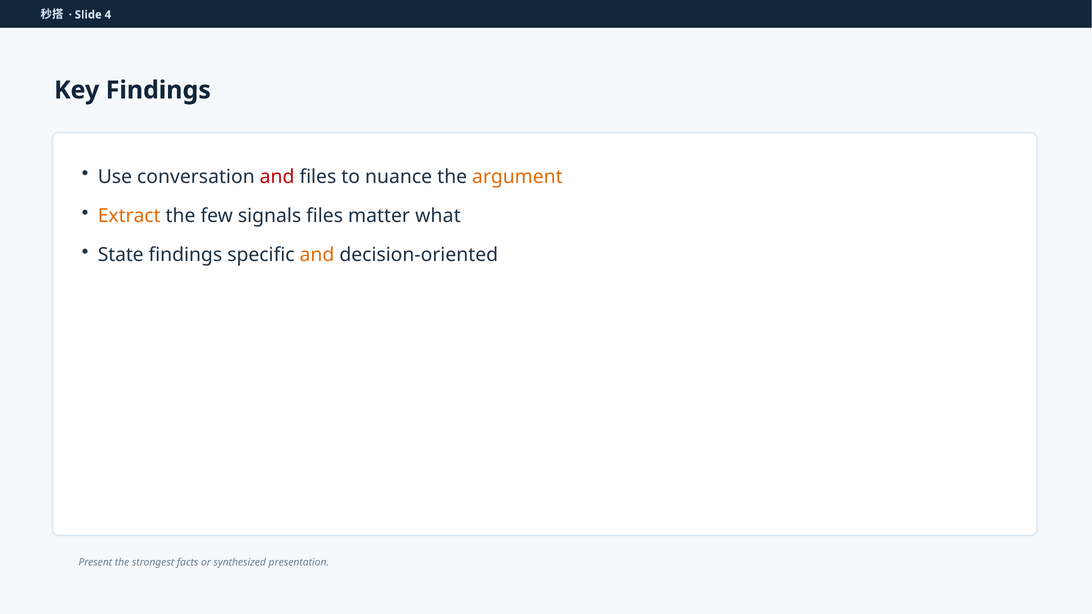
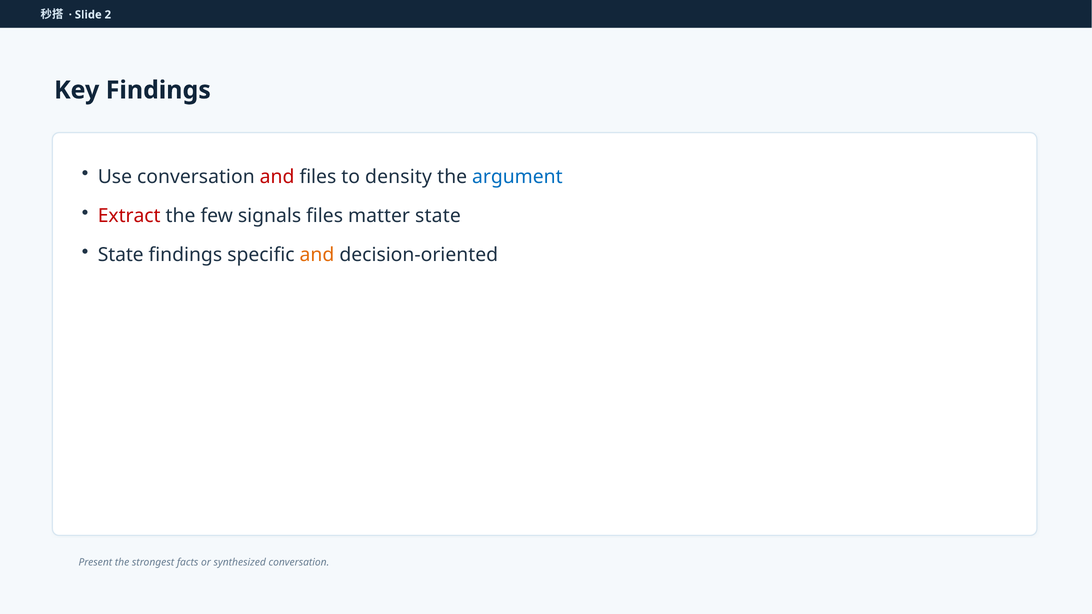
4: 4 -> 2
nuance: nuance -> density
argument colour: orange -> blue
Extract colour: orange -> red
matter what: what -> state
synthesized presentation: presentation -> conversation
